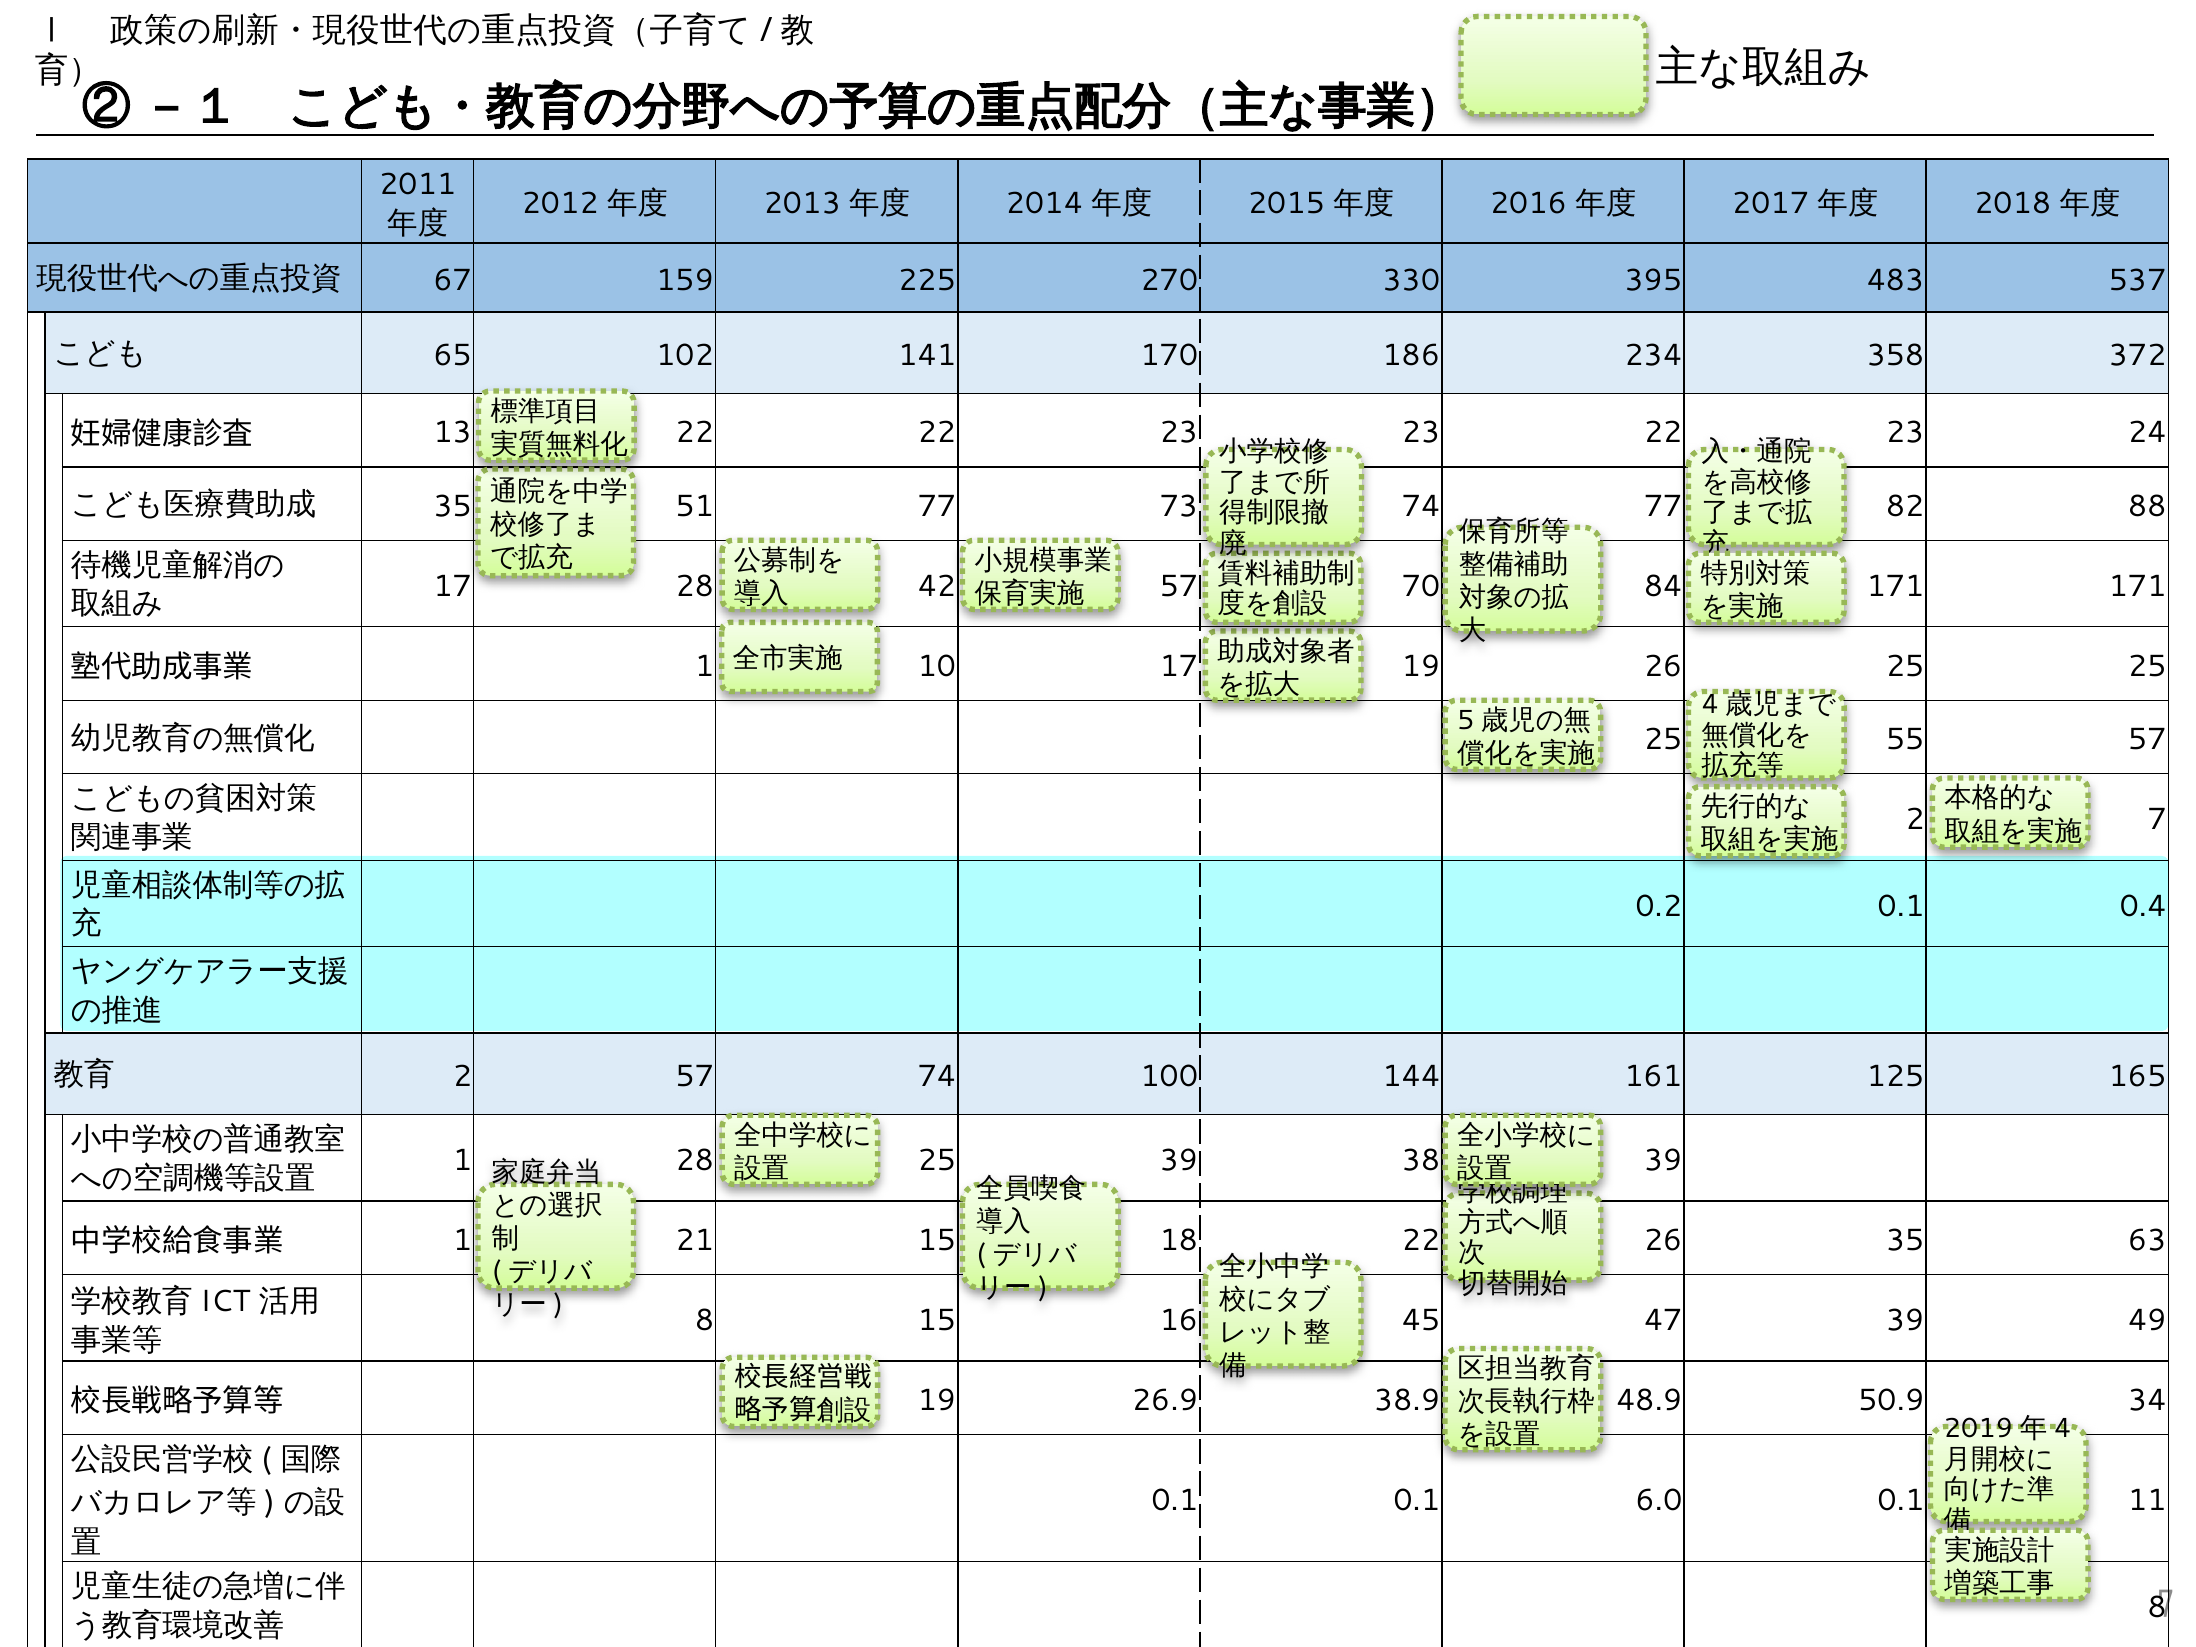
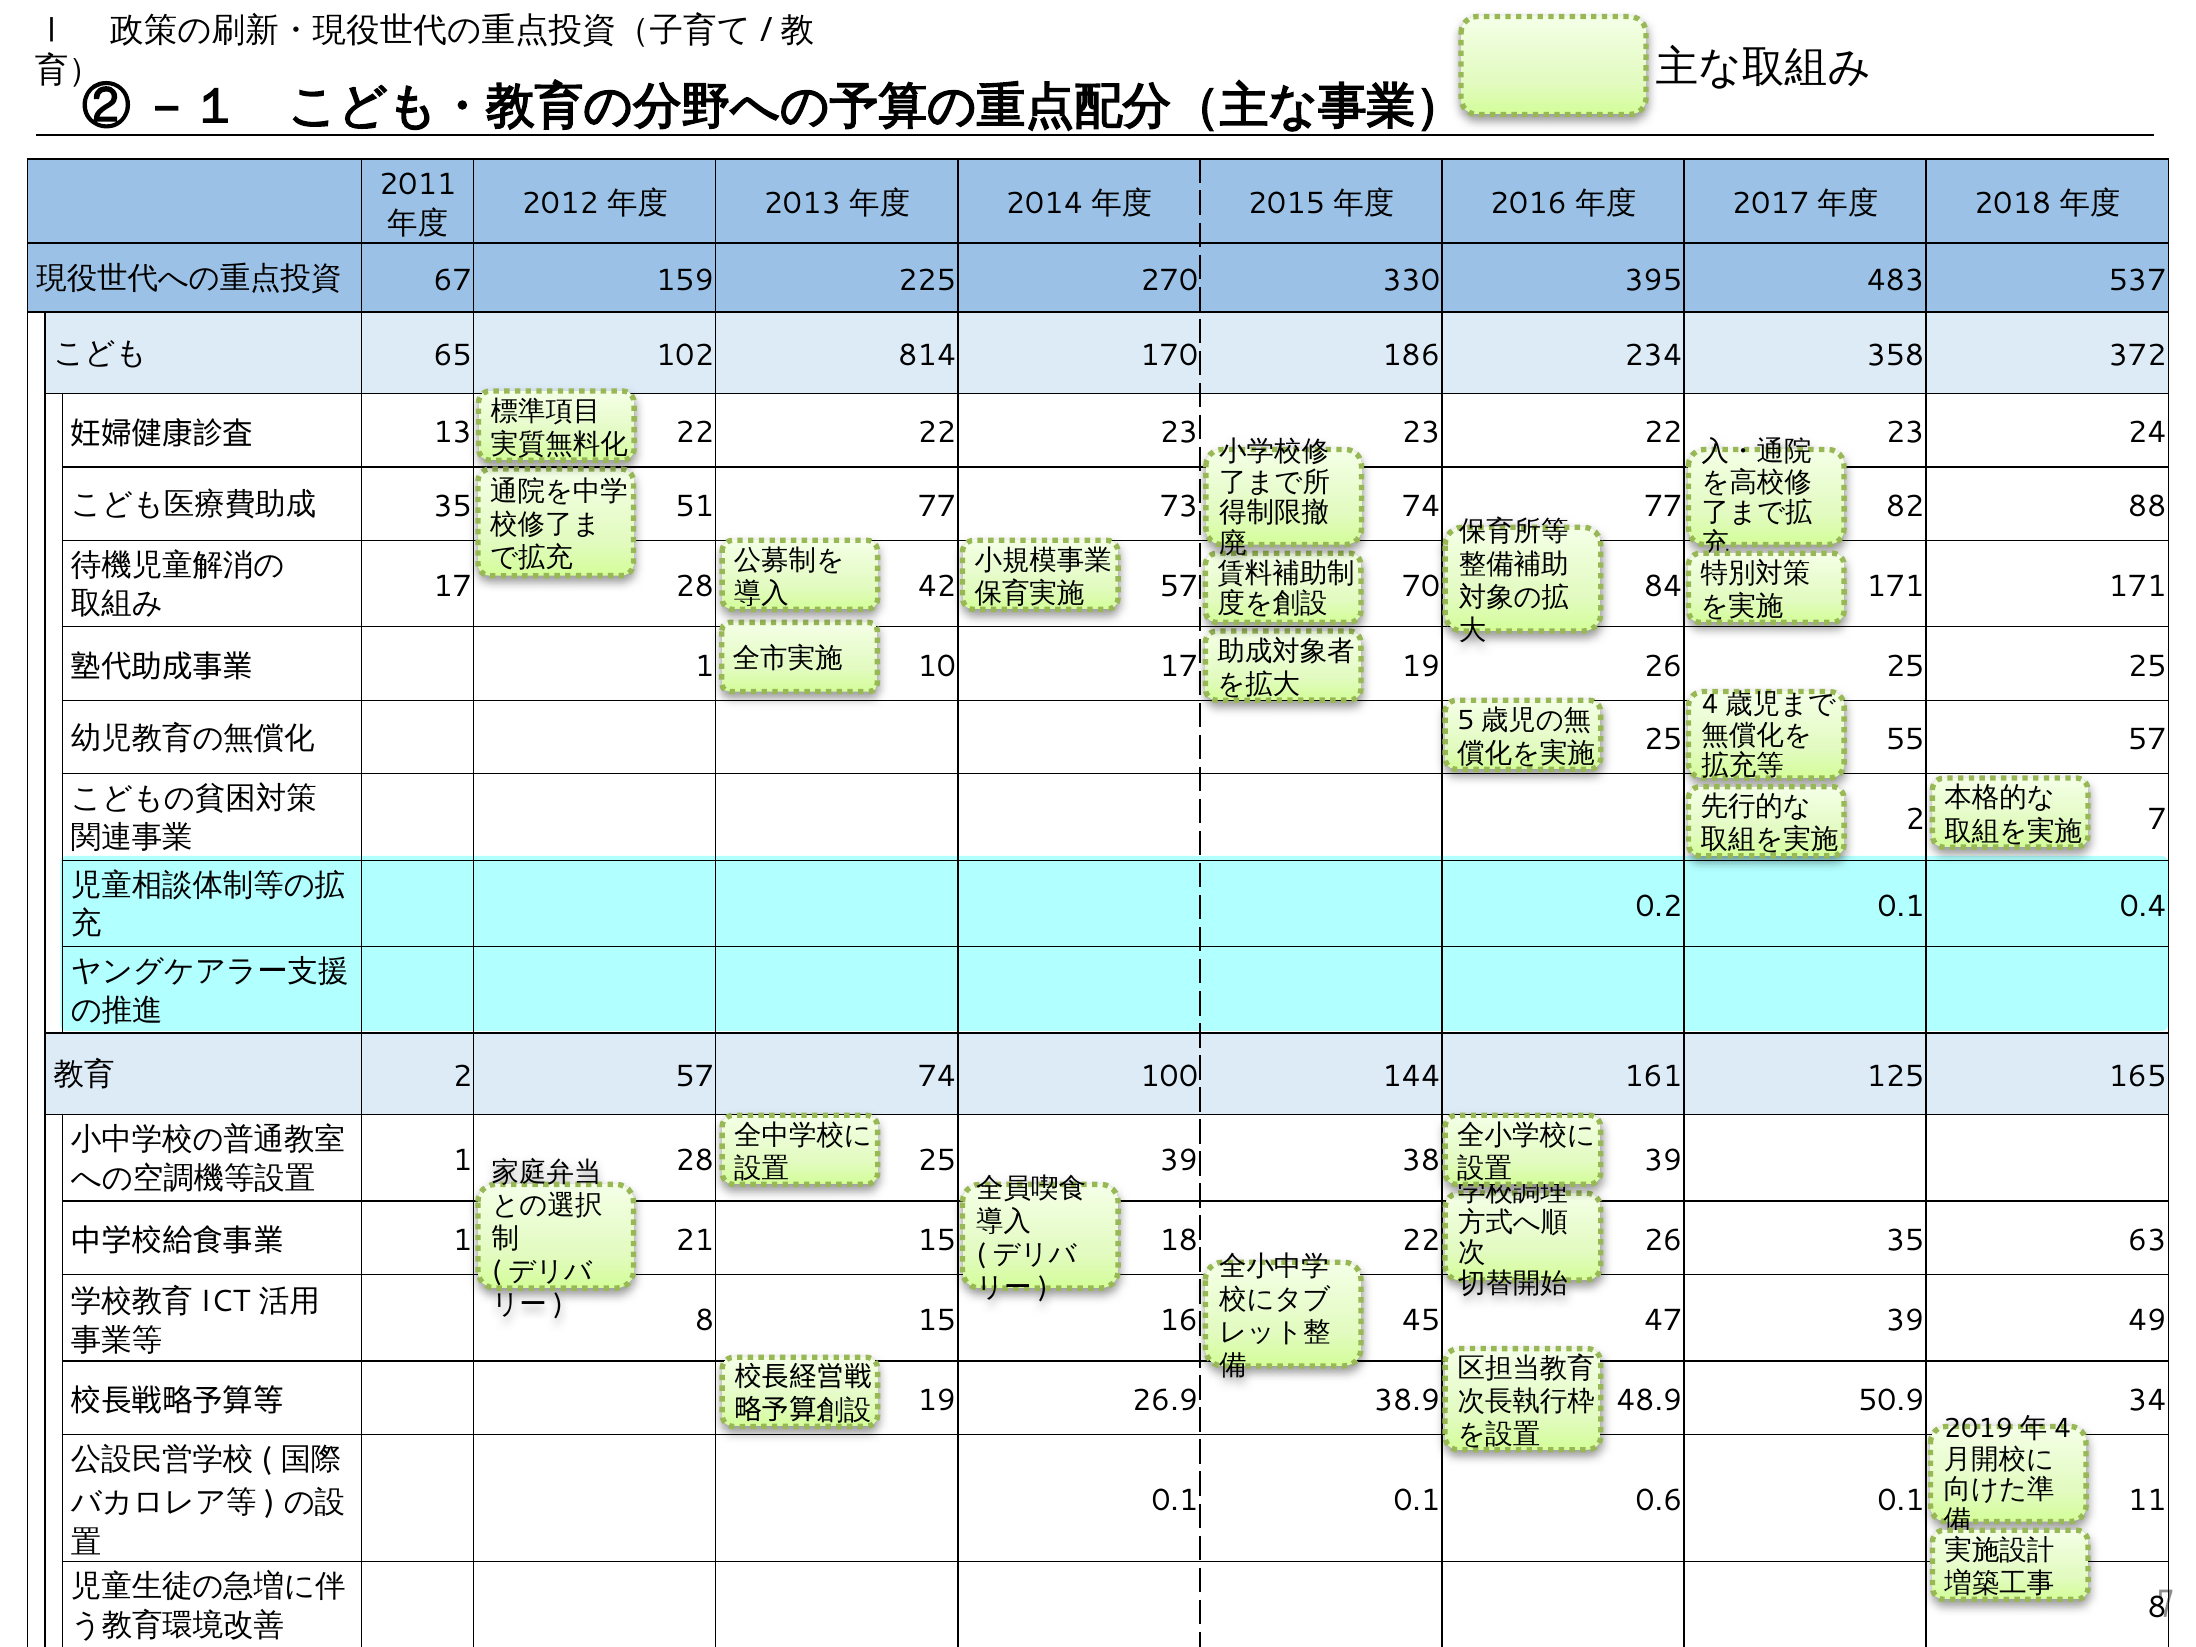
141: 141 -> 814
6.0: 6.0 -> 0.6
